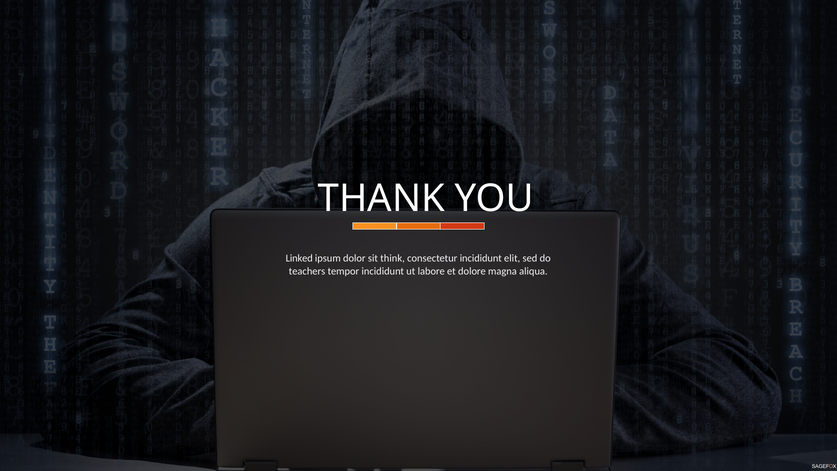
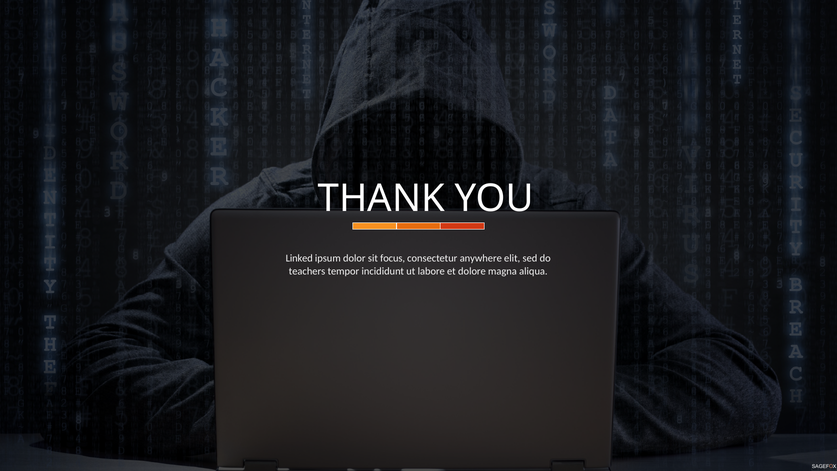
think: think -> focus
consectetur incididunt: incididunt -> anywhere
